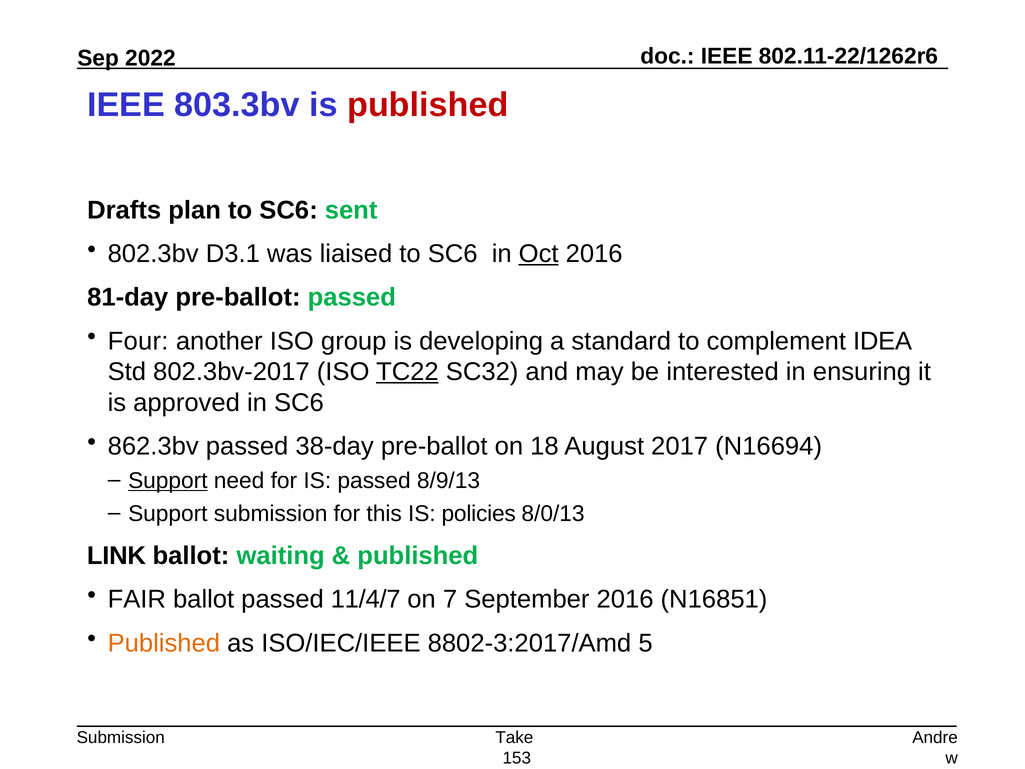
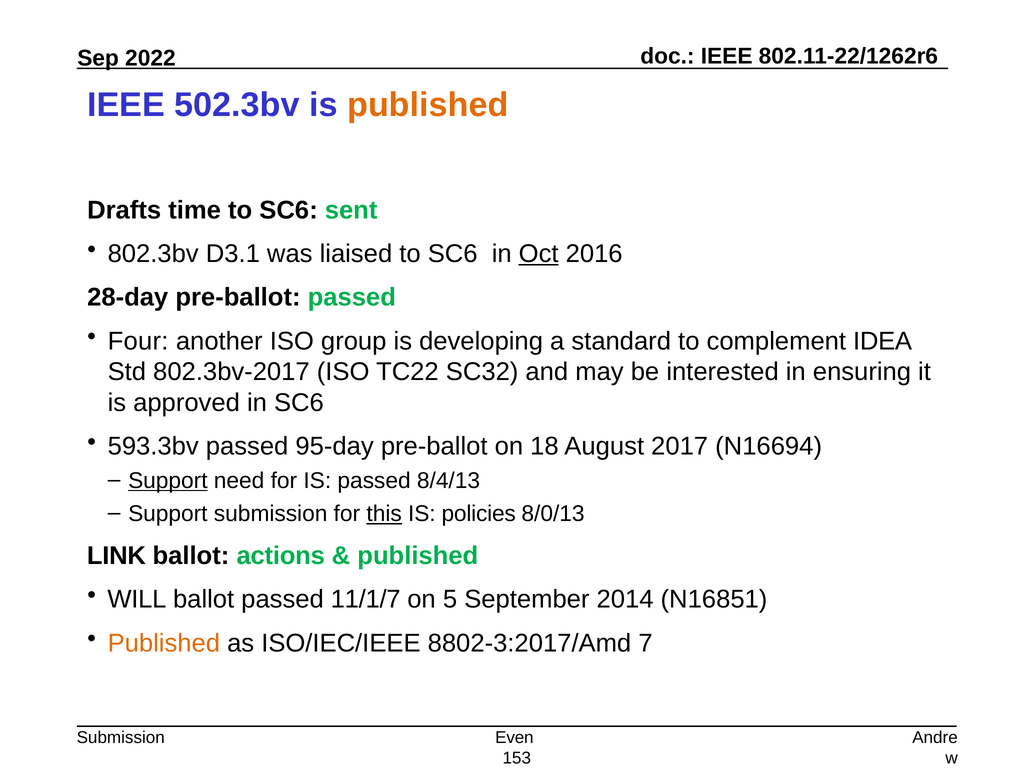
803.3bv: 803.3bv -> 502.3bv
published at (428, 105) colour: red -> orange
plan: plan -> time
81-day: 81-day -> 28-day
TC22 underline: present -> none
862.3bv: 862.3bv -> 593.3bv
38-day: 38-day -> 95-day
8/9/13: 8/9/13 -> 8/4/13
this underline: none -> present
waiting: waiting -> actions
FAIR: FAIR -> WILL
11/4/7: 11/4/7 -> 11/1/7
7: 7 -> 5
September 2016: 2016 -> 2014
5: 5 -> 7
Take: Take -> Even
